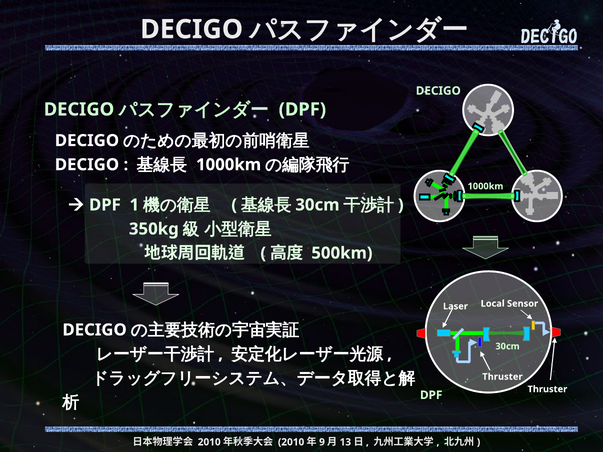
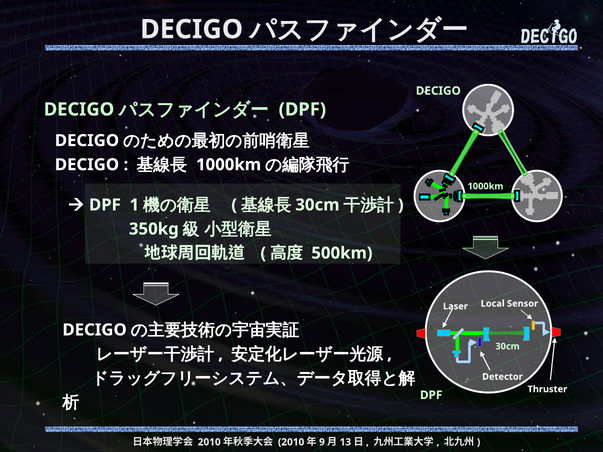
Thruster at (502, 377): Thruster -> Detector
